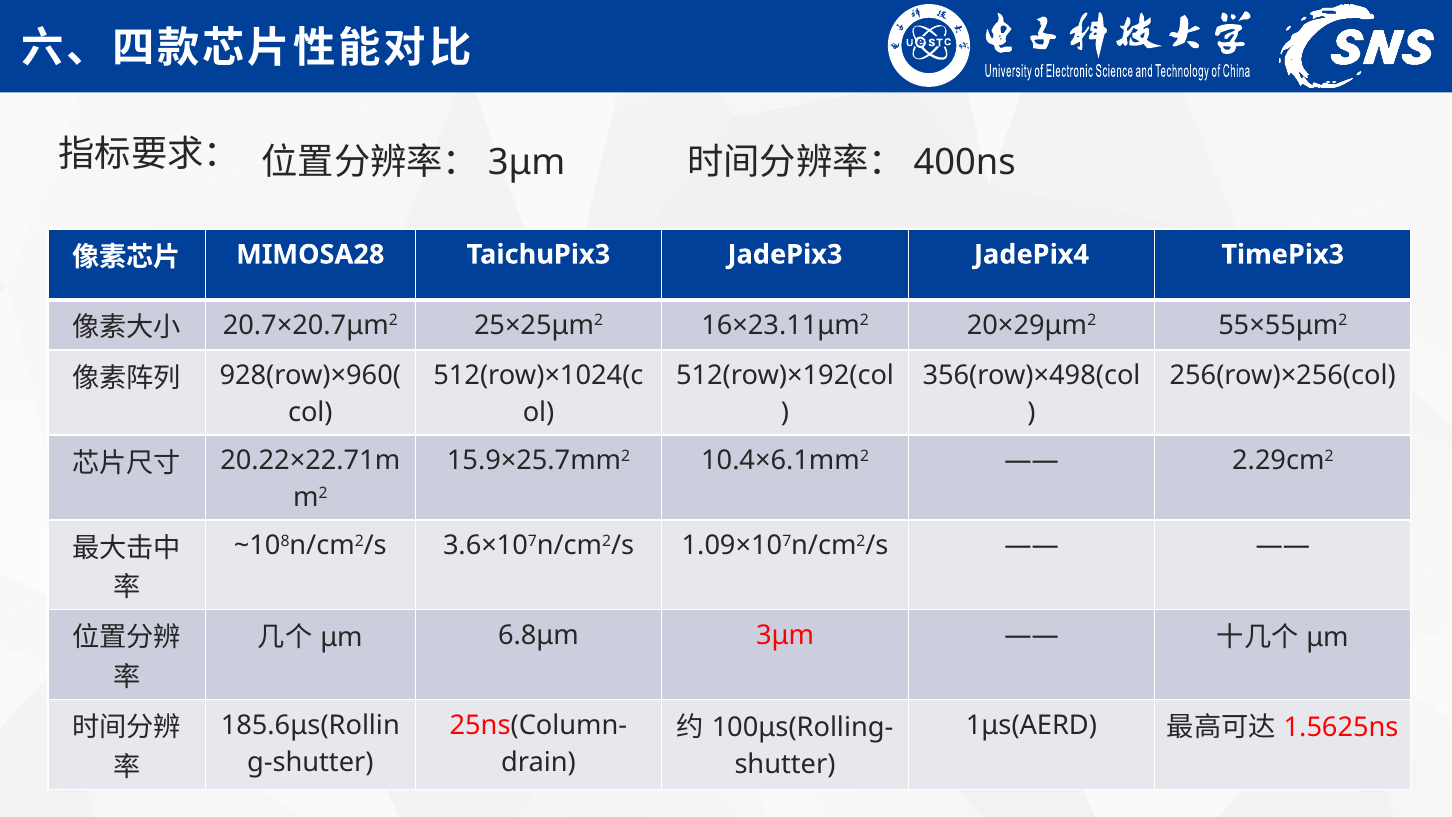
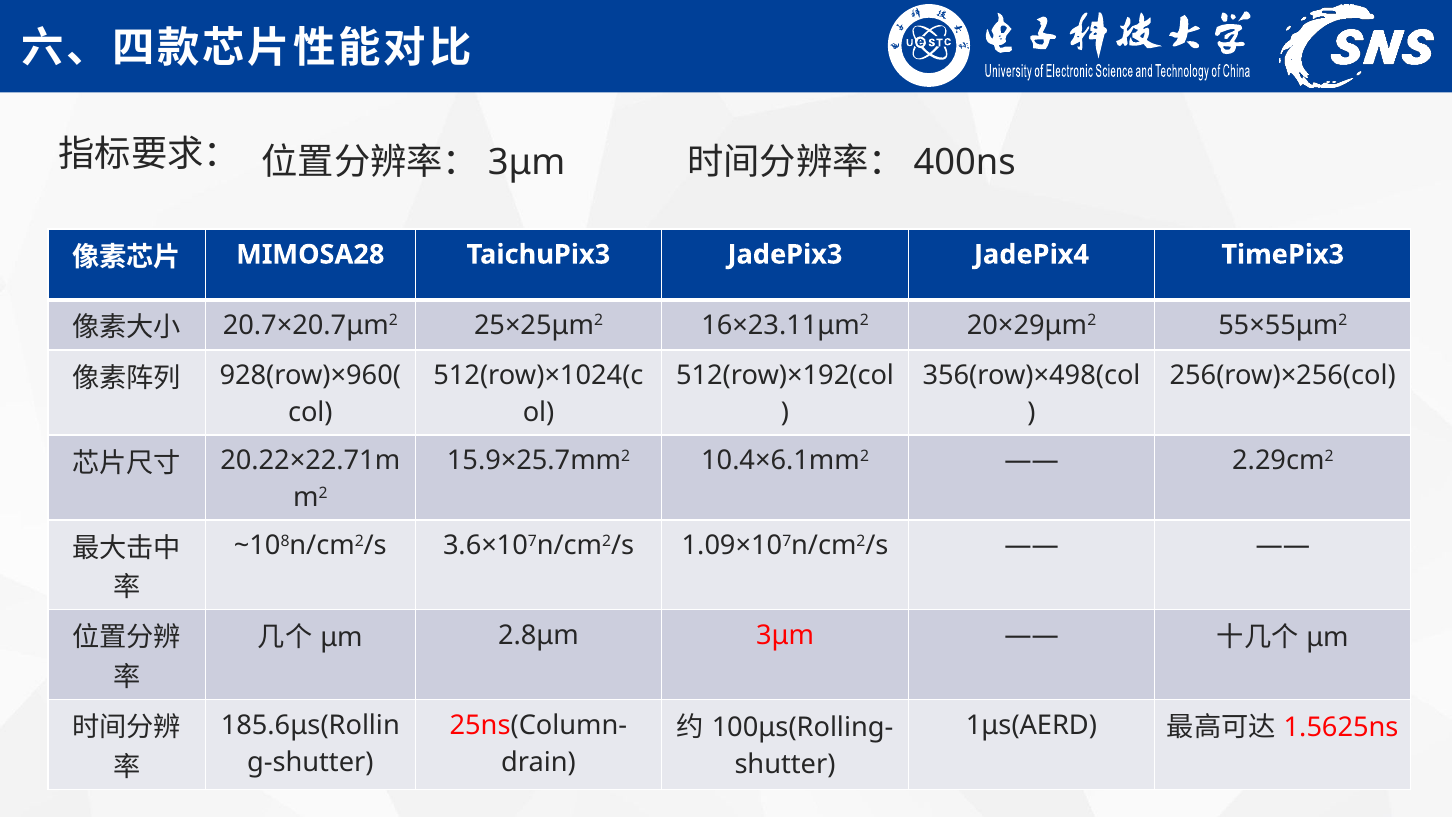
6.8μm: 6.8μm -> 2.8μm
